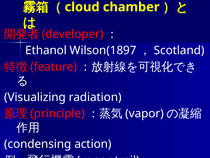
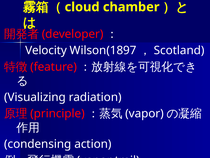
Ethanol: Ethanol -> Velocity
